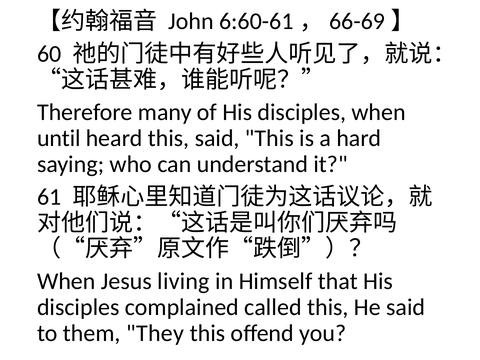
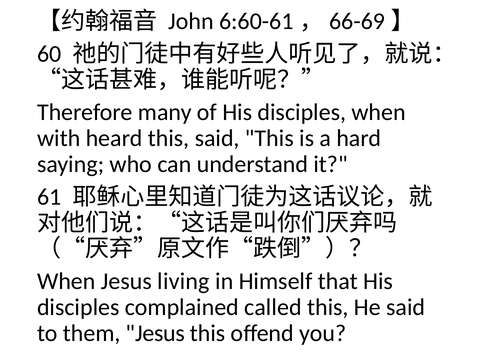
until: until -> with
them They: They -> Jesus
